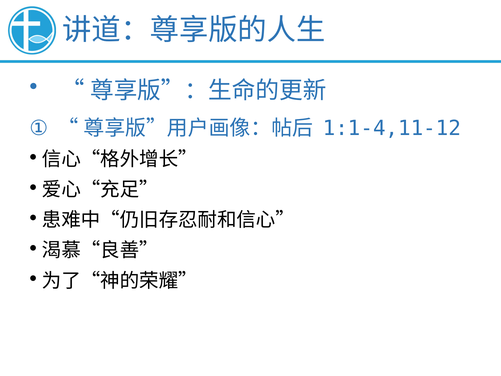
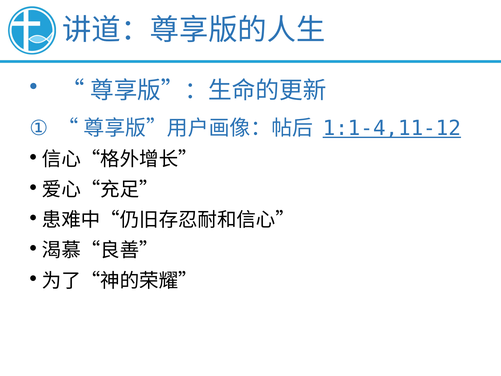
1:1-4,11-12 underline: none -> present
